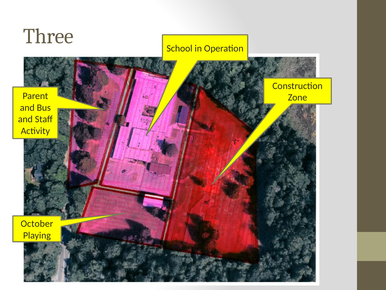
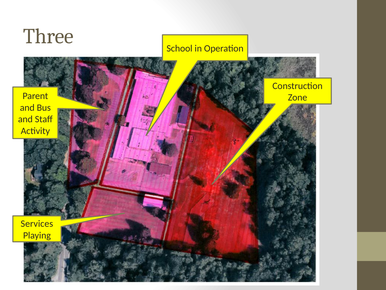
October: October -> Services
